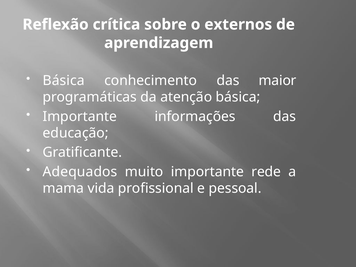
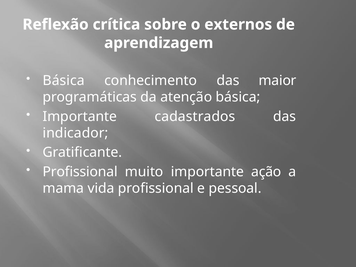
informações: informações -> cadastrados
educação: educação -> indicador
Adequados at (80, 172): Adequados -> Profissional
rede: rede -> ação
